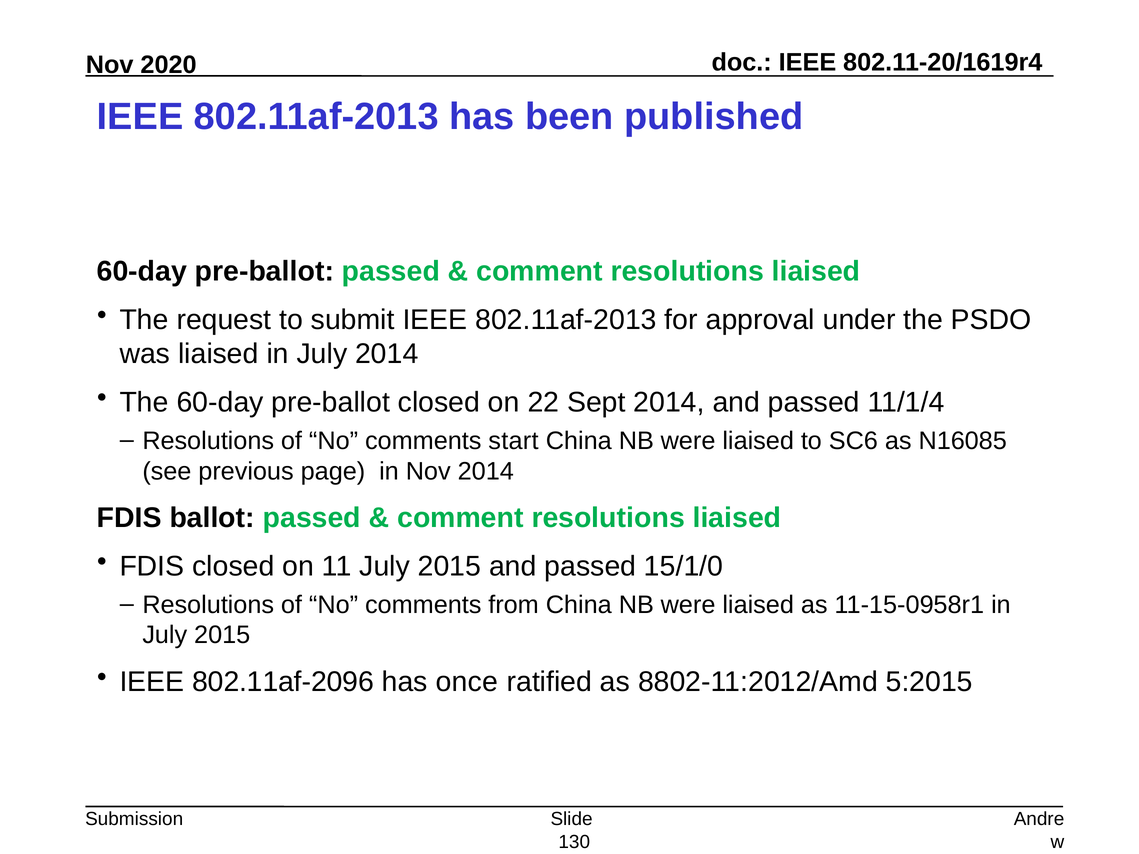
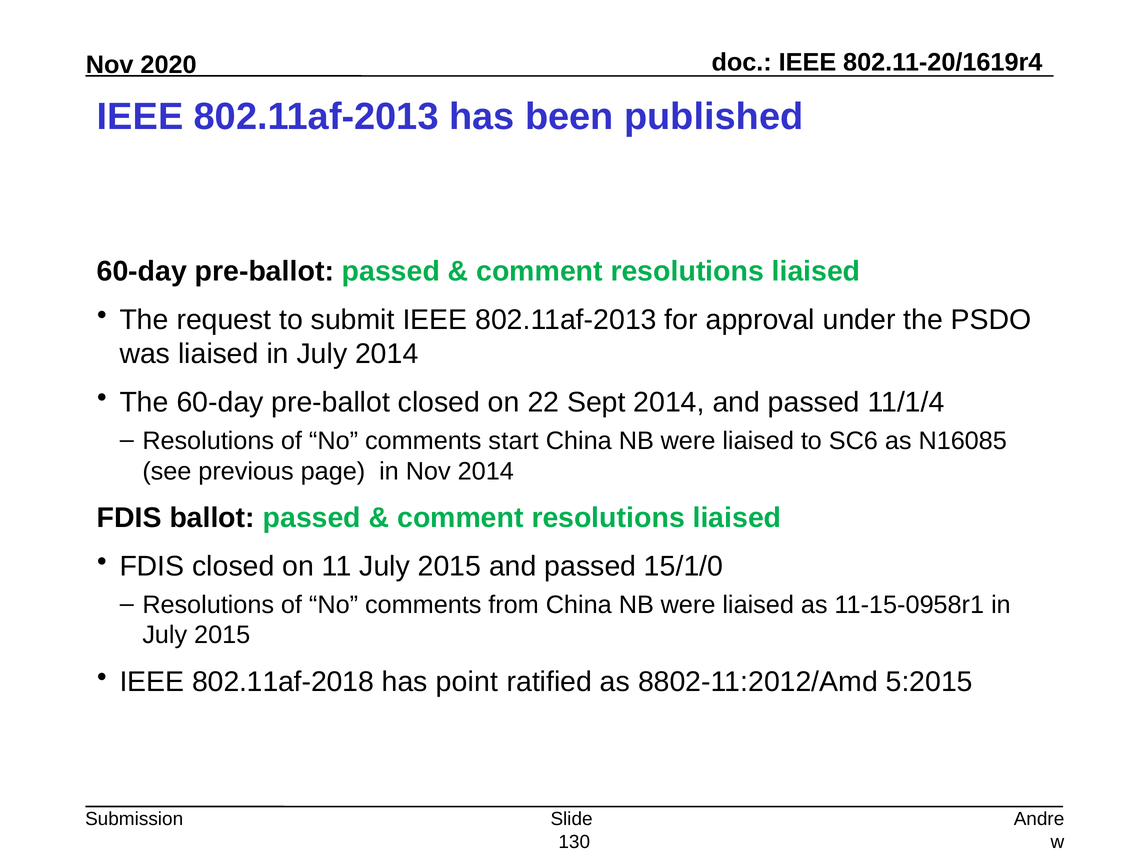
802.11af-2096: 802.11af-2096 -> 802.11af-2018
once: once -> point
